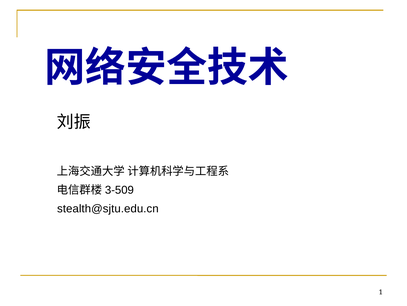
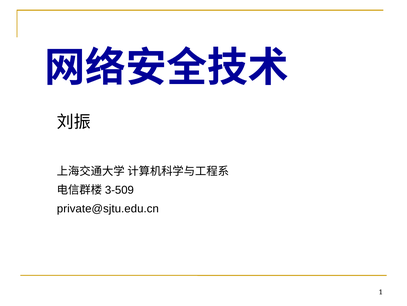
stealth@sjtu.edu.cn: stealth@sjtu.edu.cn -> private@sjtu.edu.cn
